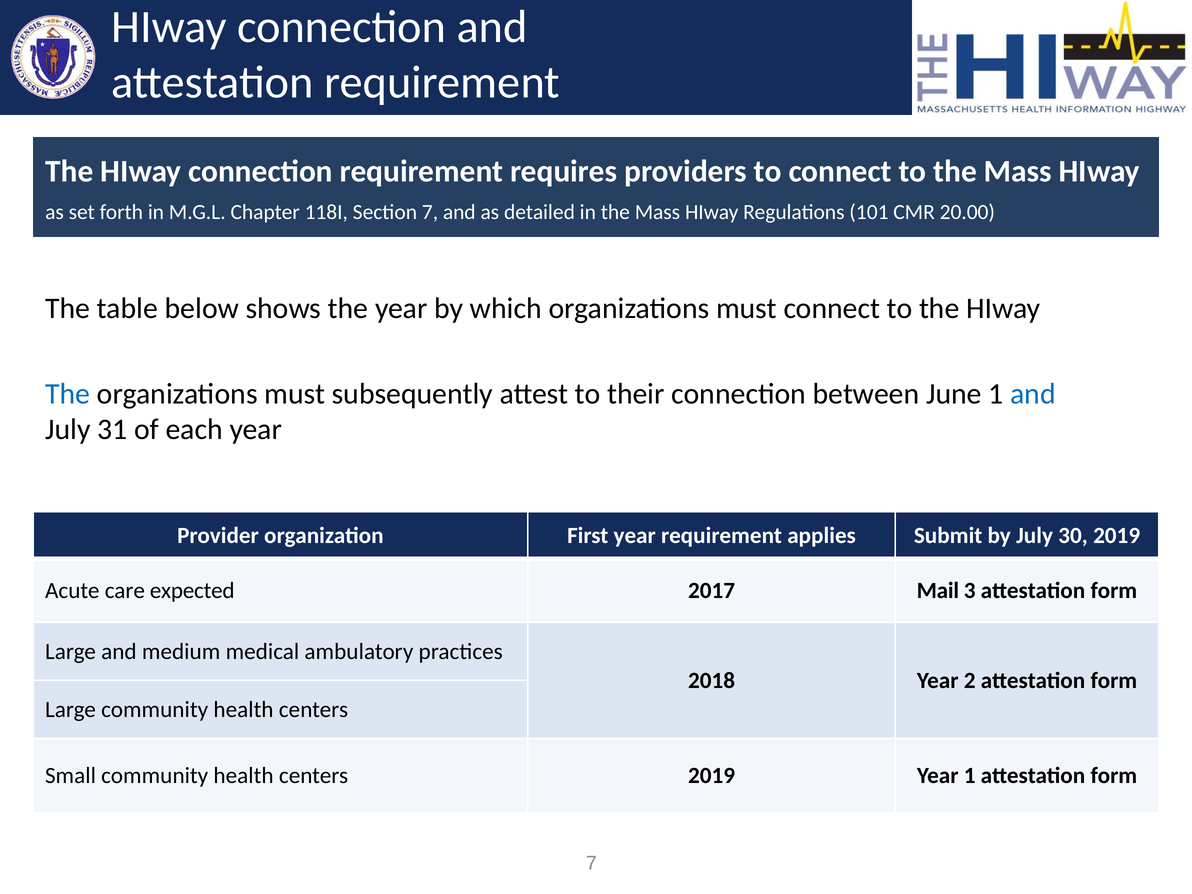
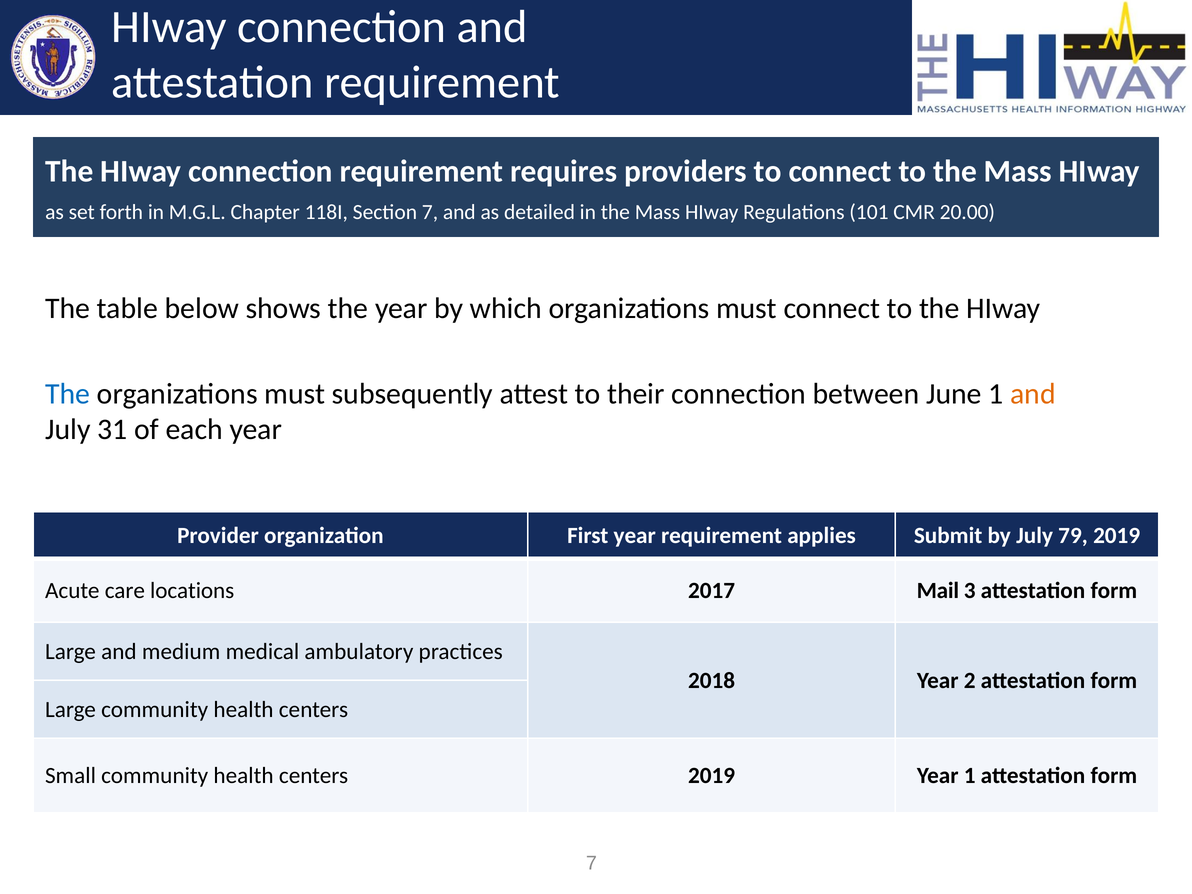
and at (1033, 394) colour: blue -> orange
30: 30 -> 79
expected: expected -> locations
